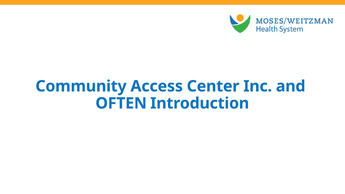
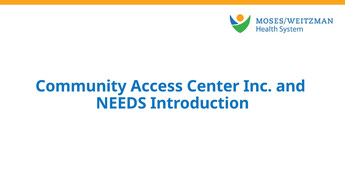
OFTEN: OFTEN -> NEEDS
